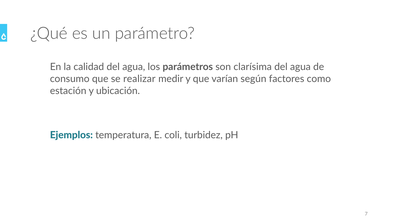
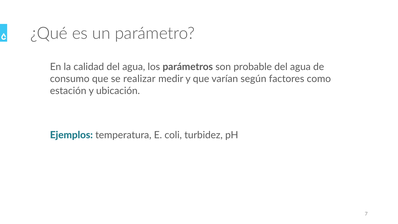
clarísima: clarísima -> probable
